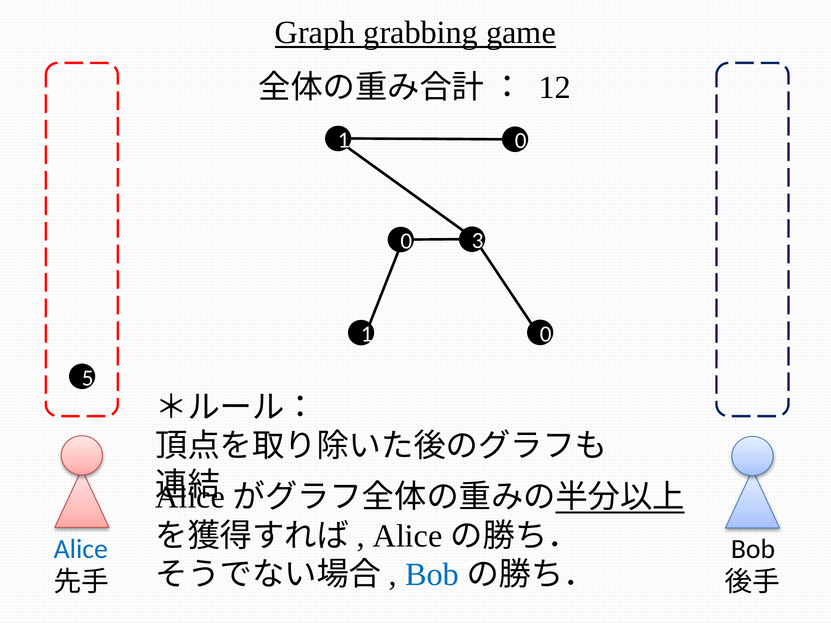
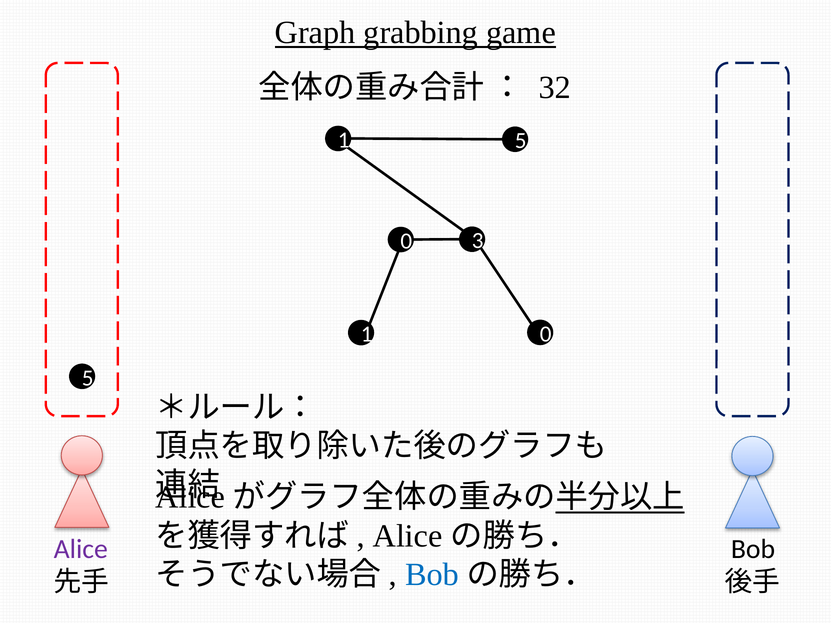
12: 12 -> 32
1 0: 0 -> 5
Alice at (81, 549) colour: blue -> purple
